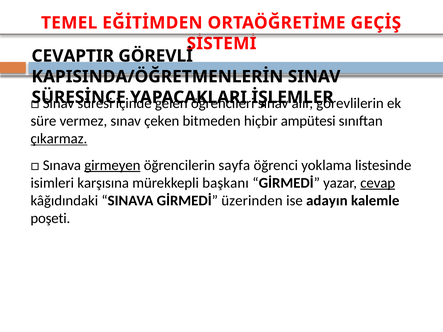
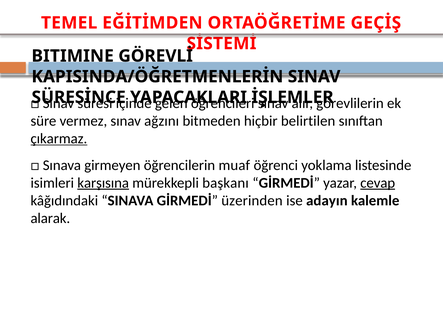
CEVAPTIR: CEVAPTIR -> BITIMINE
çeken: çeken -> ağzını
ampütesi: ampütesi -> belirtilen
girmeyen underline: present -> none
sayfa: sayfa -> muaf
karşısına underline: none -> present
poşeti: poşeti -> alarak
